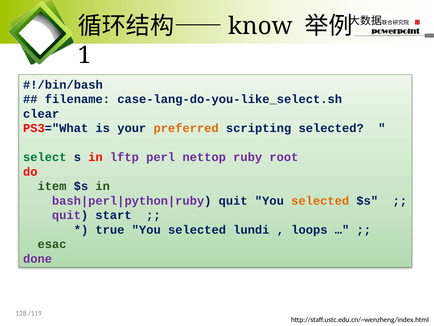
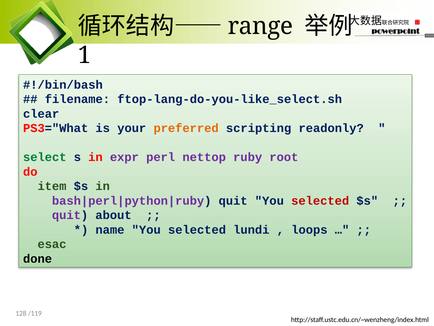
know: know -> range
case-lang-do-you-like_select.sh: case-lang-do-you-like_select.sh -> ftop-lang-do-you-like_select.sh
scripting selected: selected -> readonly
lftp: lftp -> expr
selected at (320, 200) colour: orange -> red
start: start -> about
true: true -> name
done colour: purple -> black
